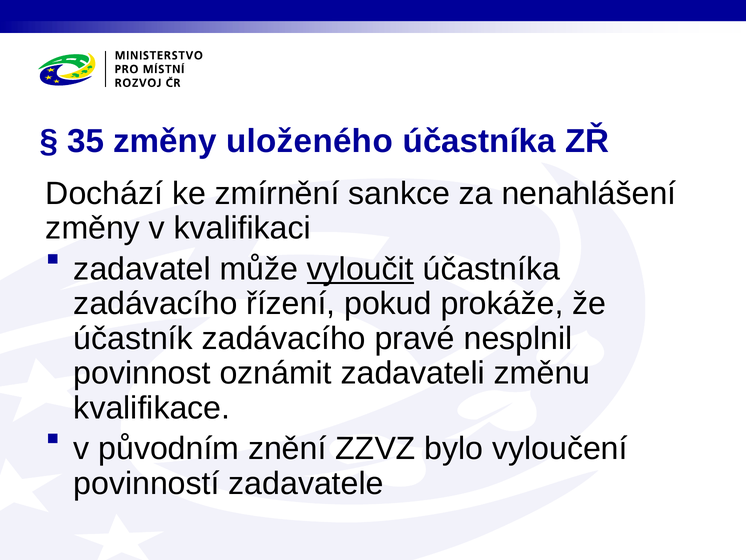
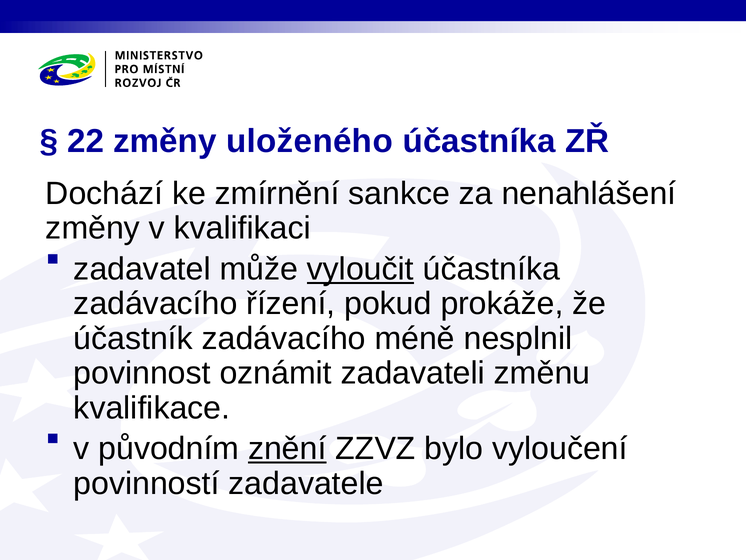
35: 35 -> 22
pravé: pravé -> méně
znění underline: none -> present
